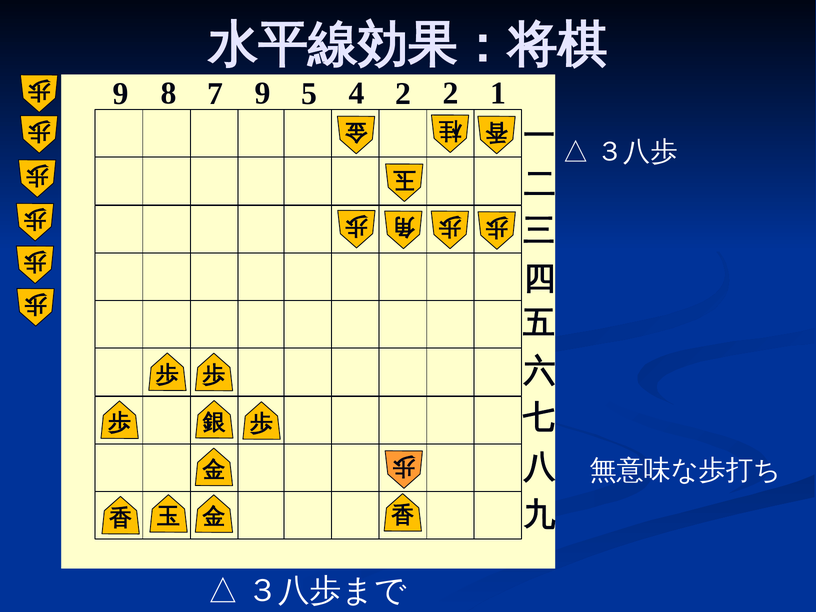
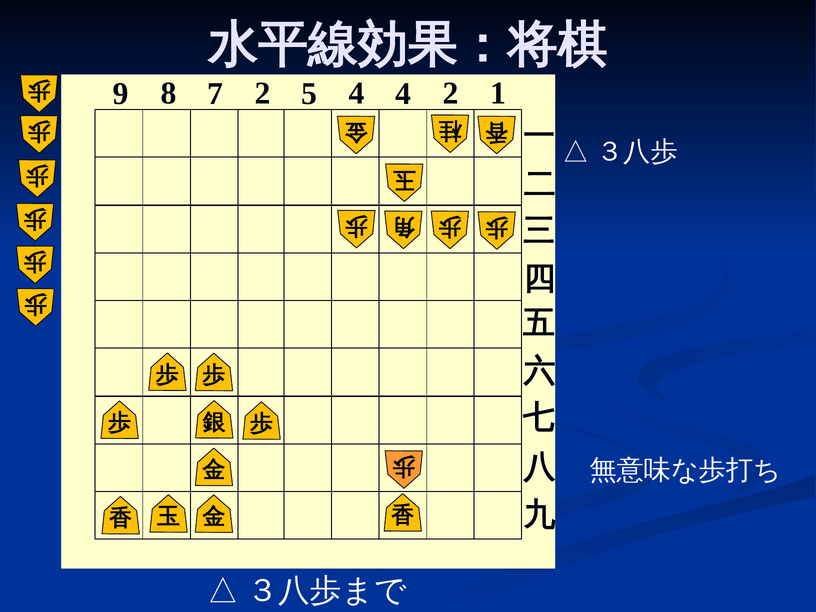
7 9: 9 -> 2
4 2: 2 -> 4
